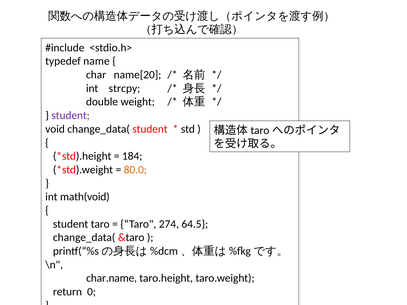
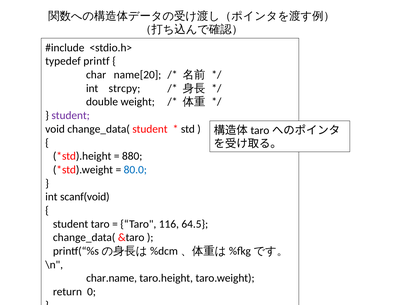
name: name -> printf
184: 184 -> 880
80.0 colour: orange -> blue
math(void: math(void -> scanf(void
274: 274 -> 116
